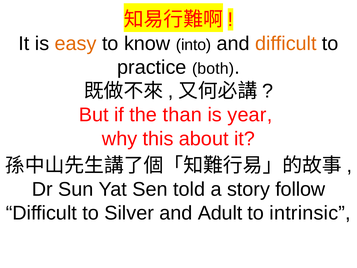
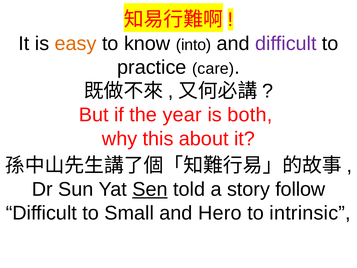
difficult at (286, 43) colour: orange -> purple
both: both -> care
than: than -> year
year: year -> both
Sen underline: none -> present
Silver: Silver -> Small
Adult: Adult -> Hero
